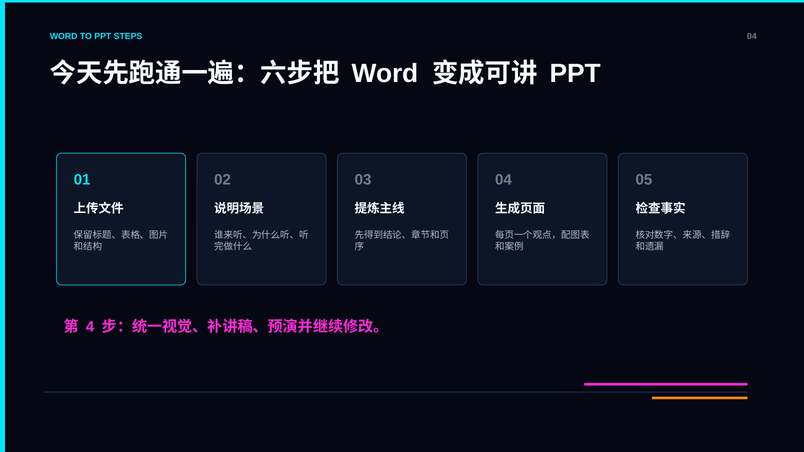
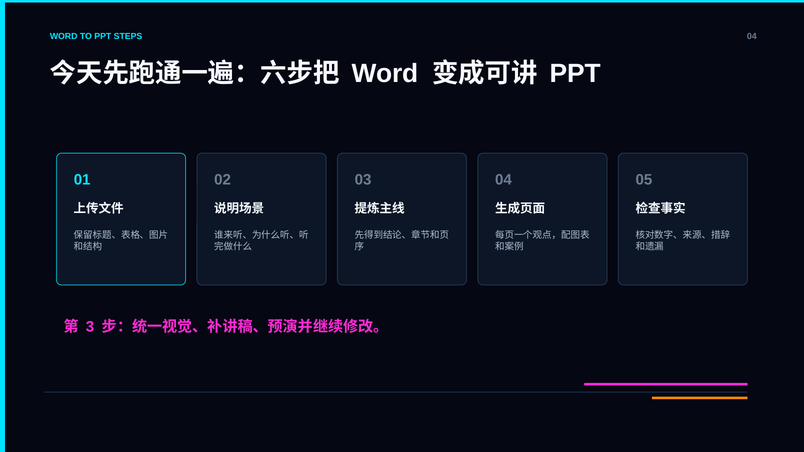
4: 4 -> 3
